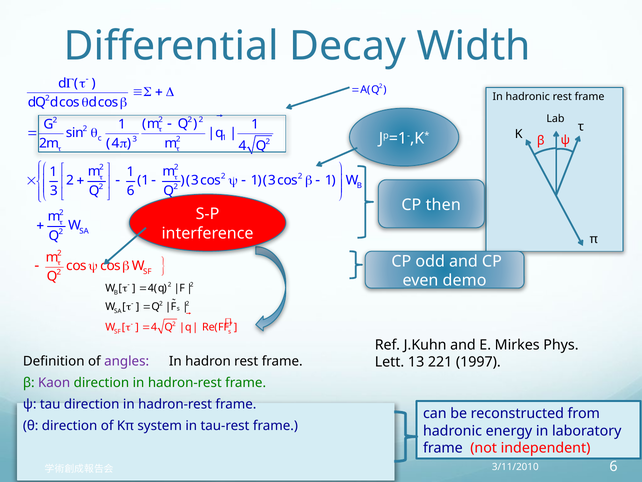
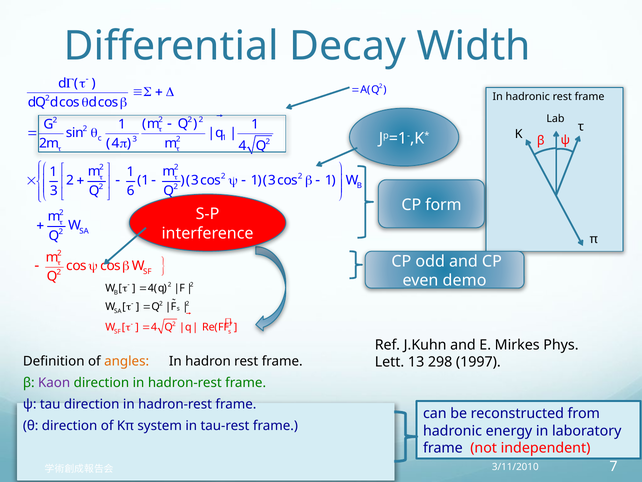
then: then -> form
angles colour: purple -> orange
221: 221 -> 298
3/11/2010 6: 6 -> 7
